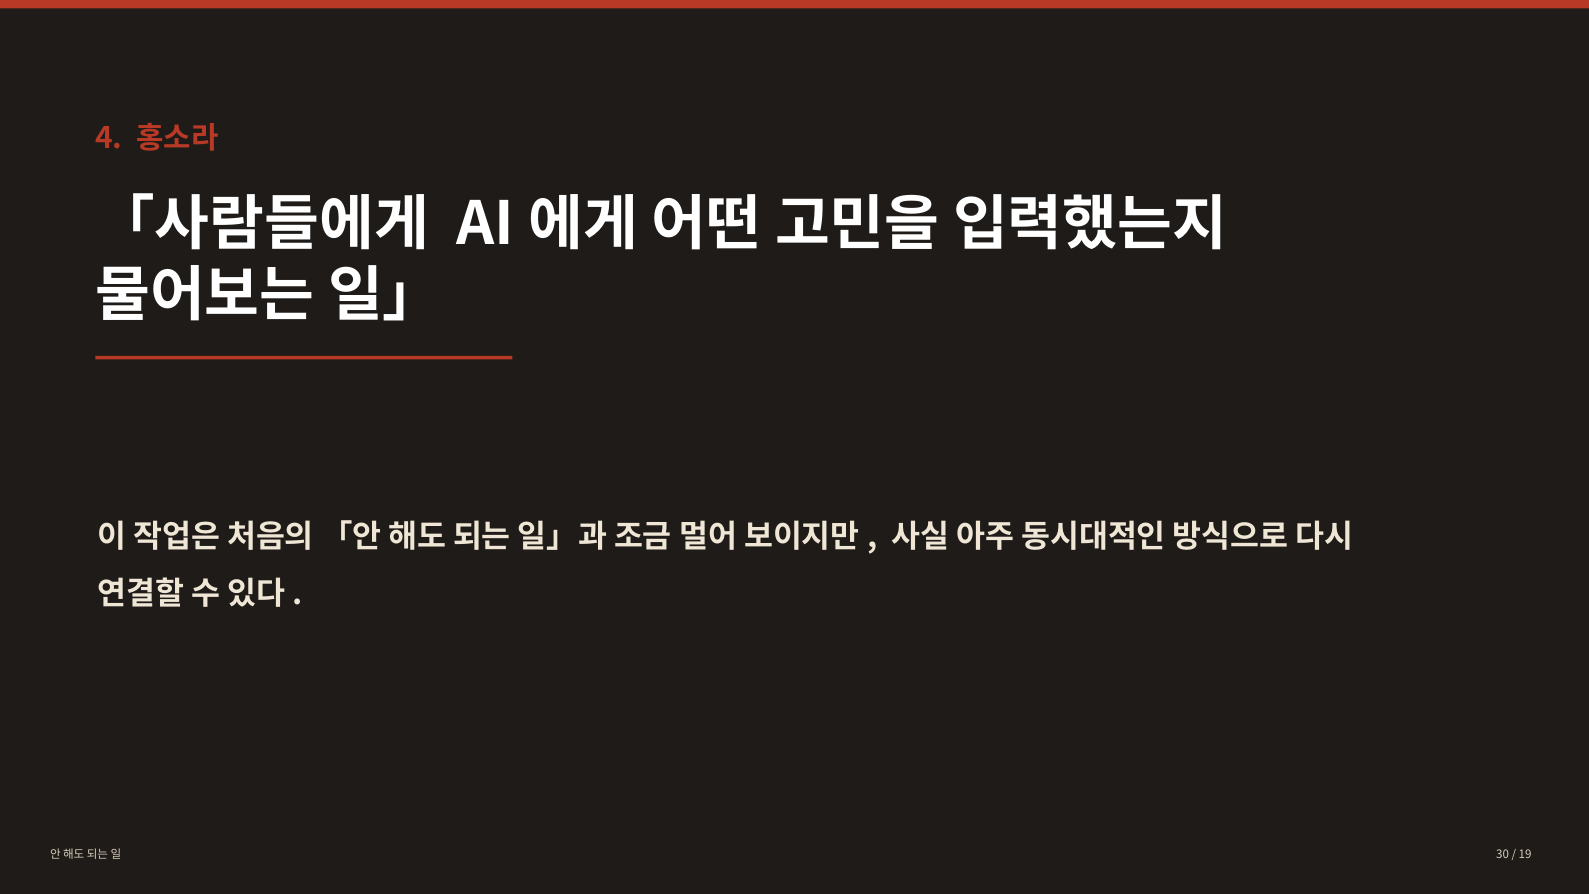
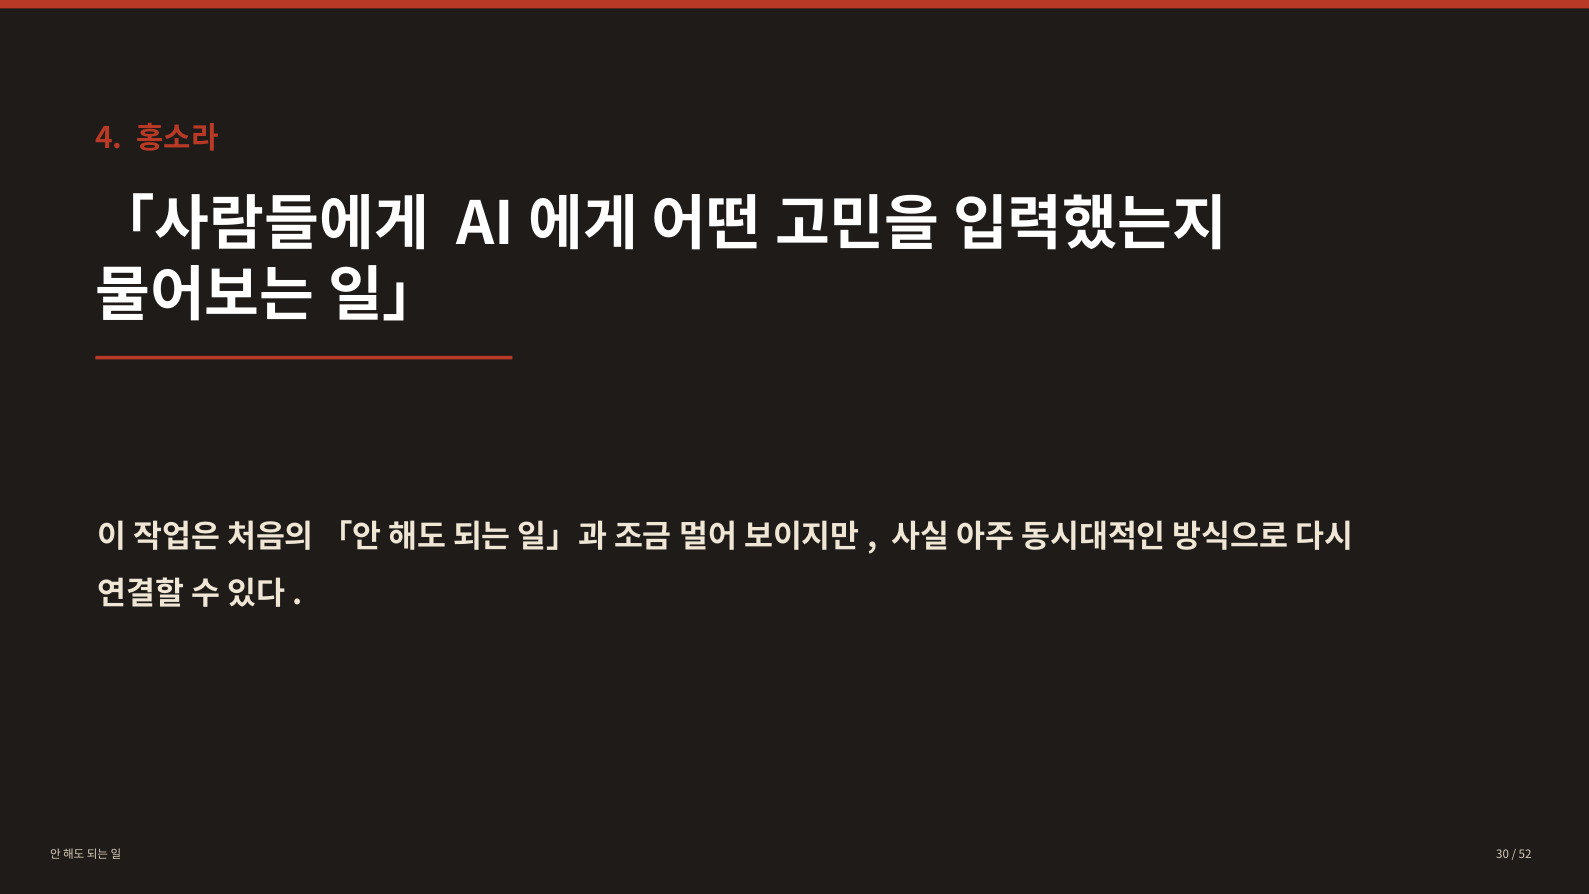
19: 19 -> 52
